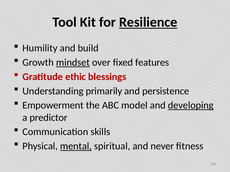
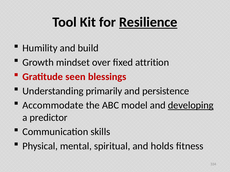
mindset underline: present -> none
features: features -> attrition
ethic: ethic -> seen
Empowerment: Empowerment -> Accommodate
mental underline: present -> none
never: never -> holds
